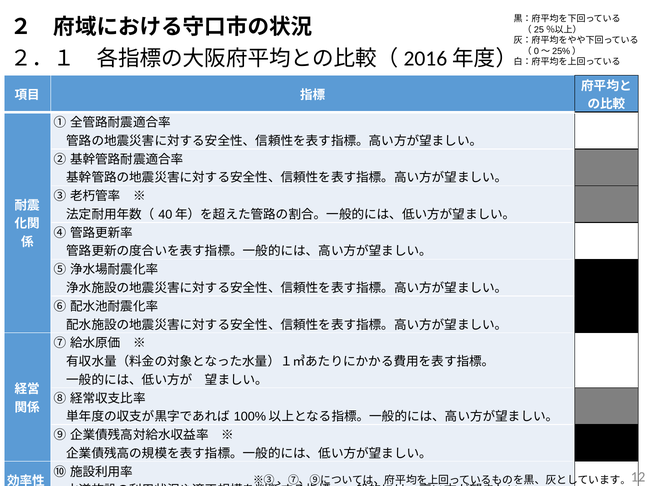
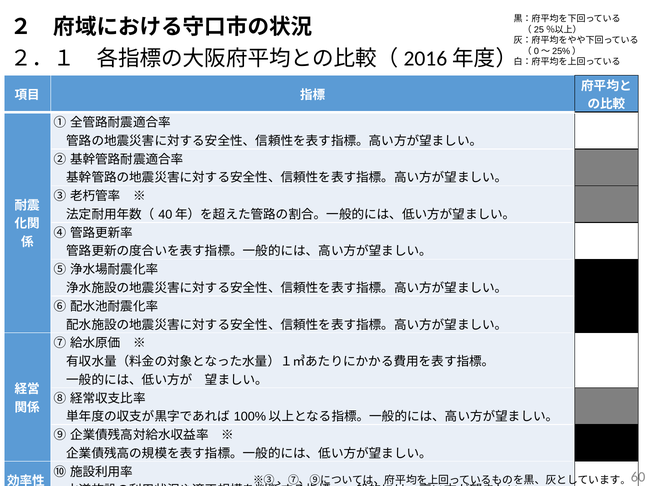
12: 12 -> 60
